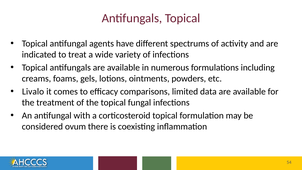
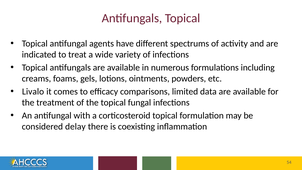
ovum: ovum -> delay
